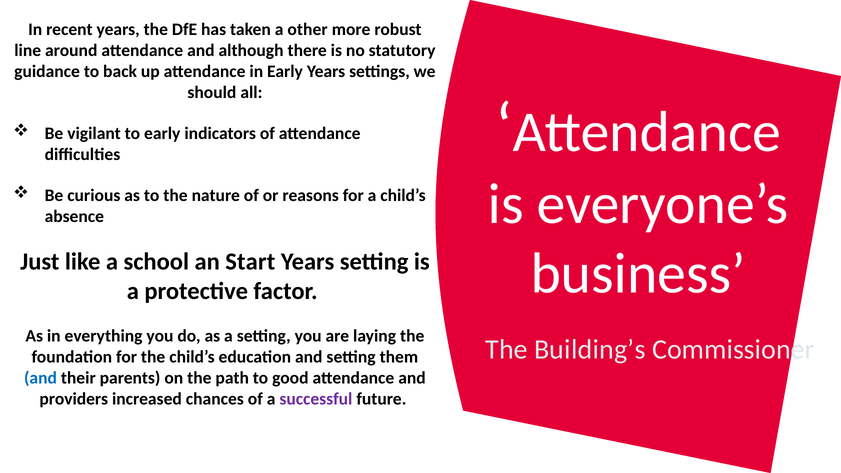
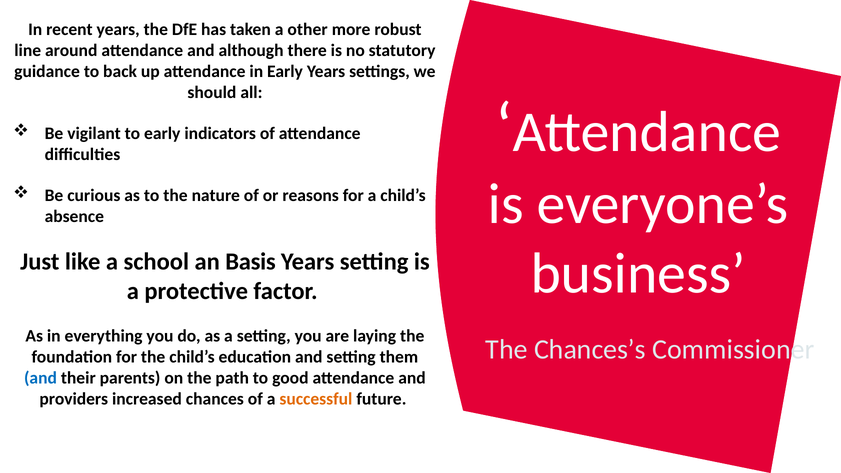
Start: Start -> Basis
Building’s: Building’s -> Chances’s
successful colour: purple -> orange
